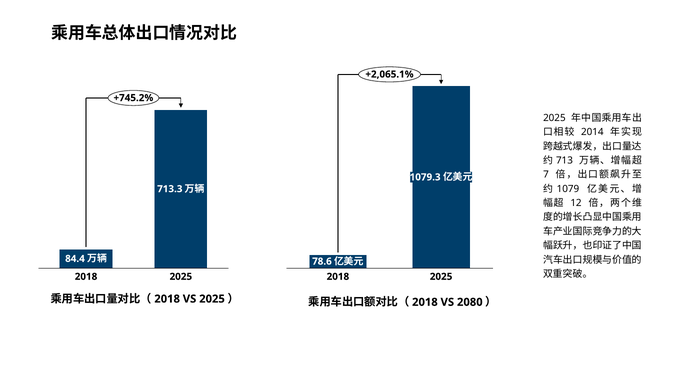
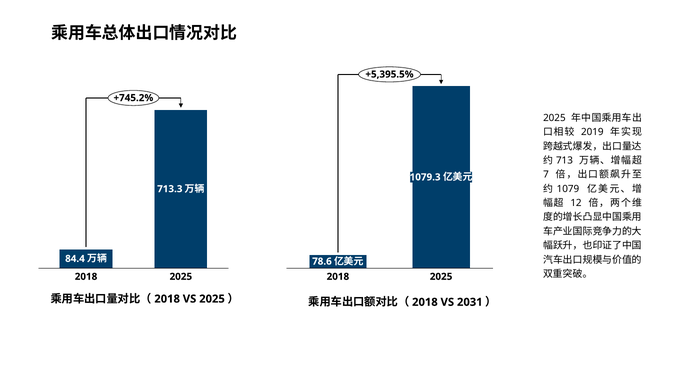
+2,065.1%: +2,065.1% -> +5,395.5%
2014: 2014 -> 2019
2080: 2080 -> 2031
